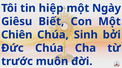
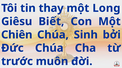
hiệp: hiệp -> thay
Ngày: Ngày -> Long
